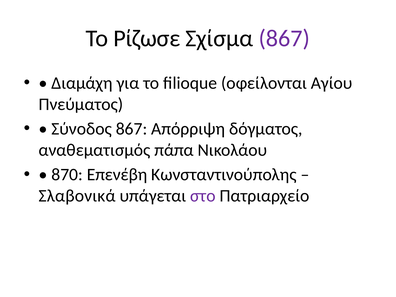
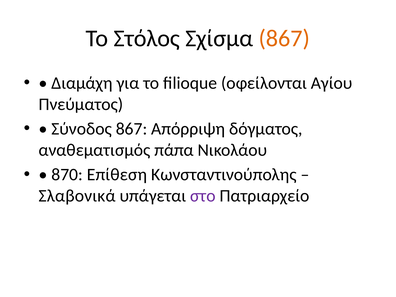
Ρίζωσε: Ρίζωσε -> Στόλος
867 at (284, 38) colour: purple -> orange
Επενέβη: Επενέβη -> Επίθεση
